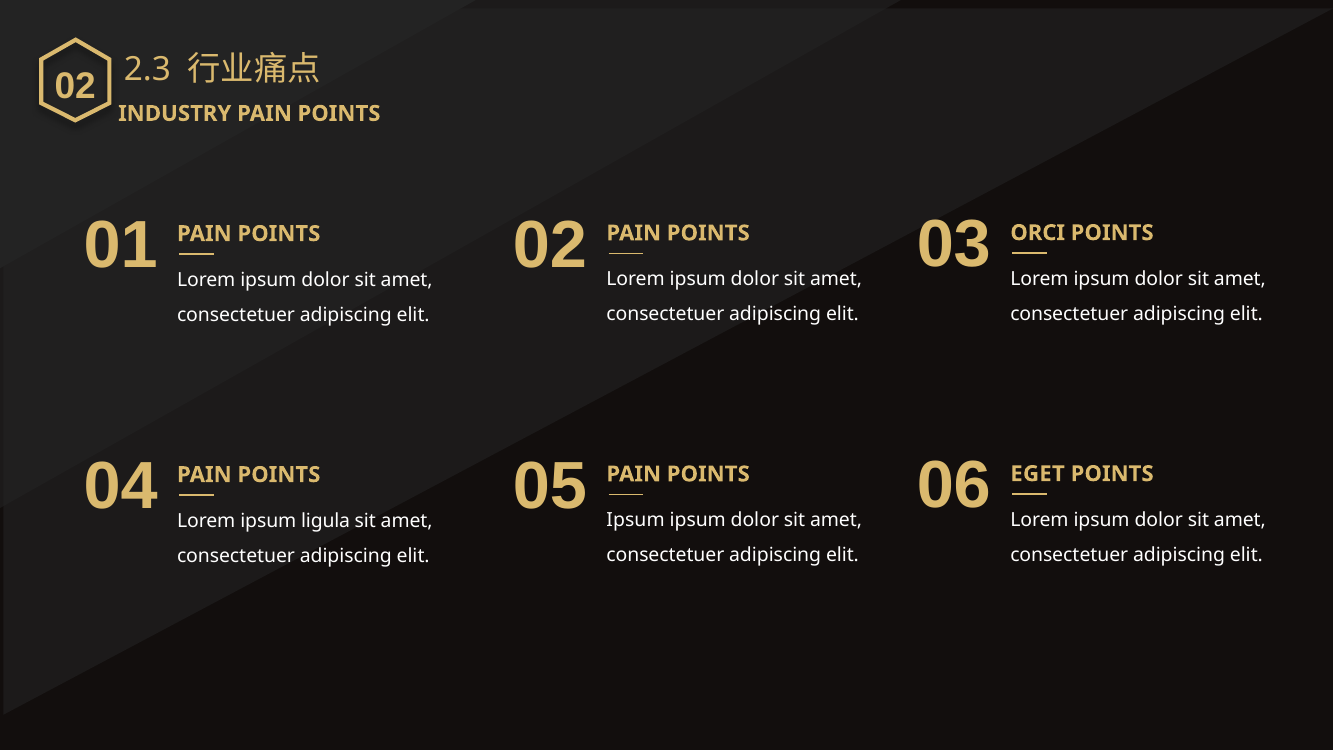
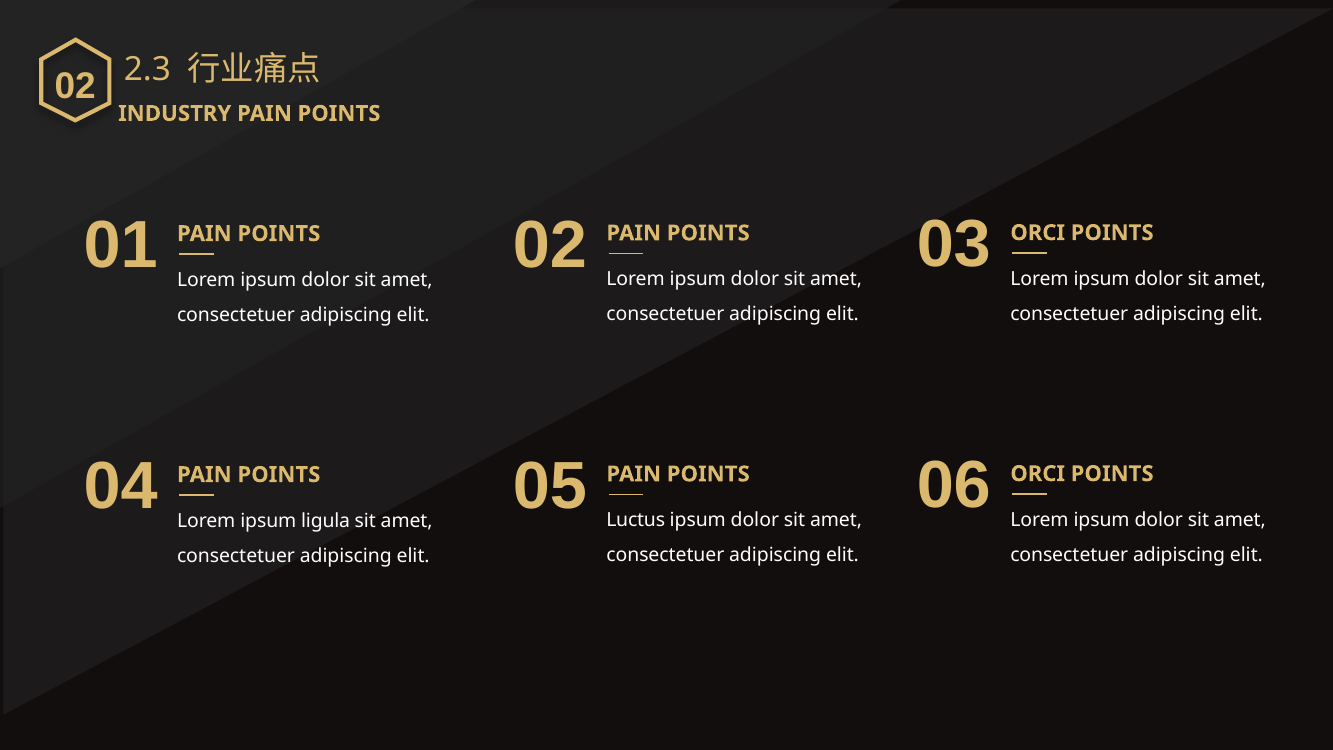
EGET at (1038, 474): EGET -> ORCI
Ipsum at (636, 520): Ipsum -> Luctus
